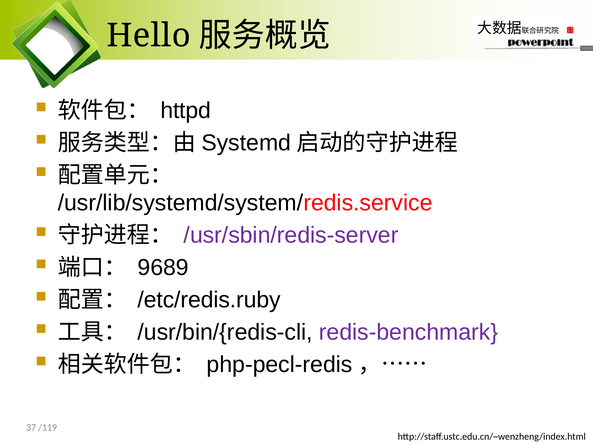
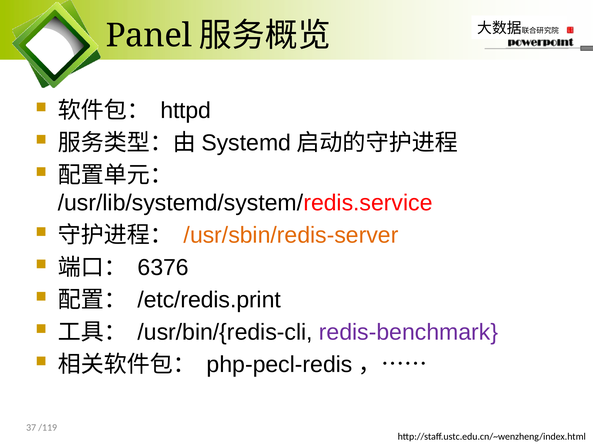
Hello: Hello -> Panel
/usr/sbin/redis-server colour: purple -> orange
9689: 9689 -> 6376
/etc/redis.ruby: /etc/redis.ruby -> /etc/redis.print
